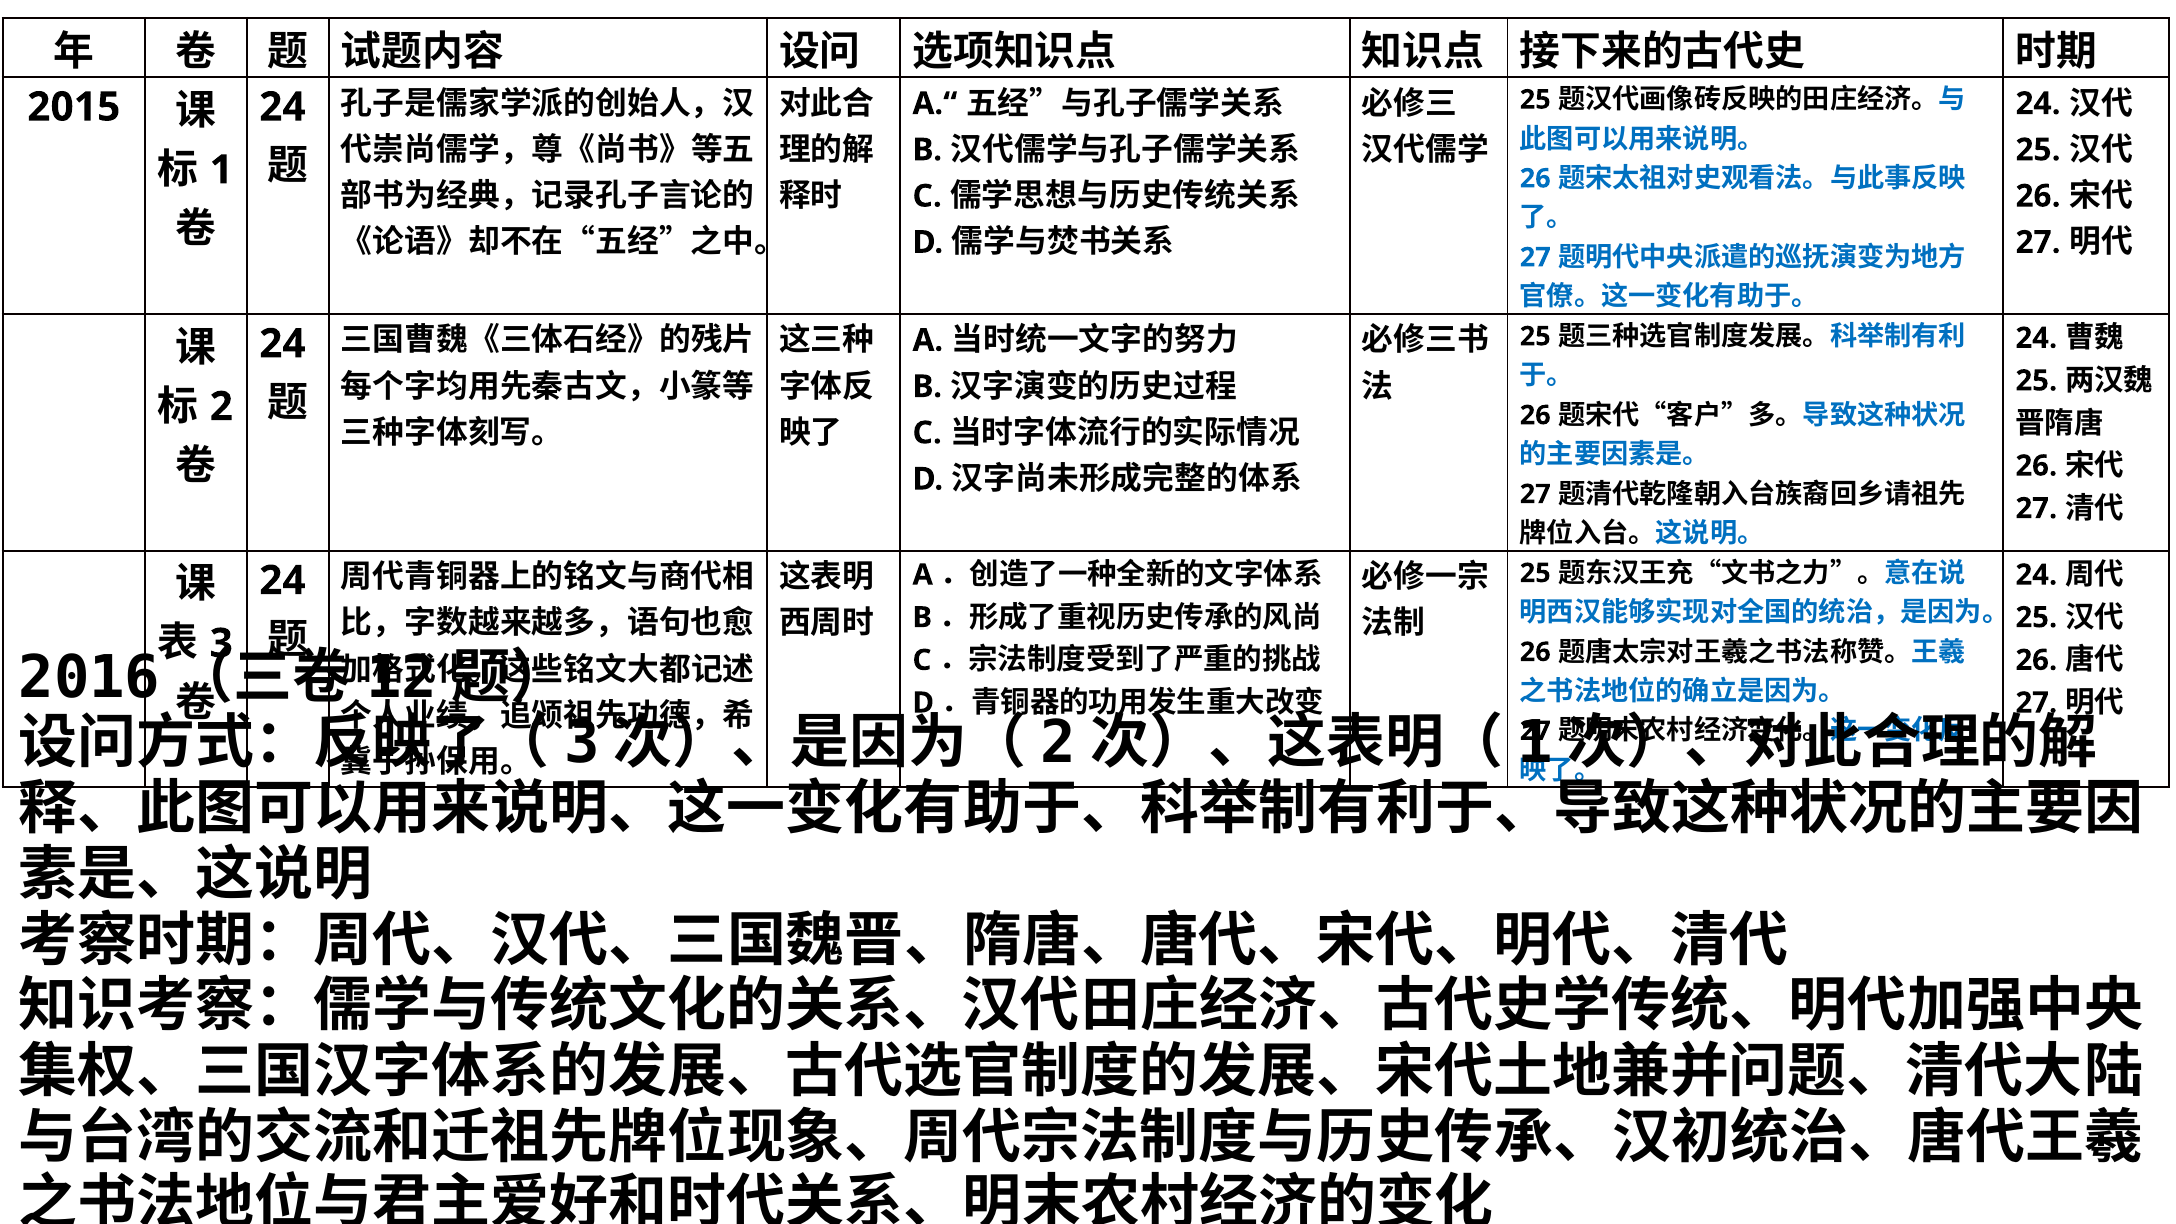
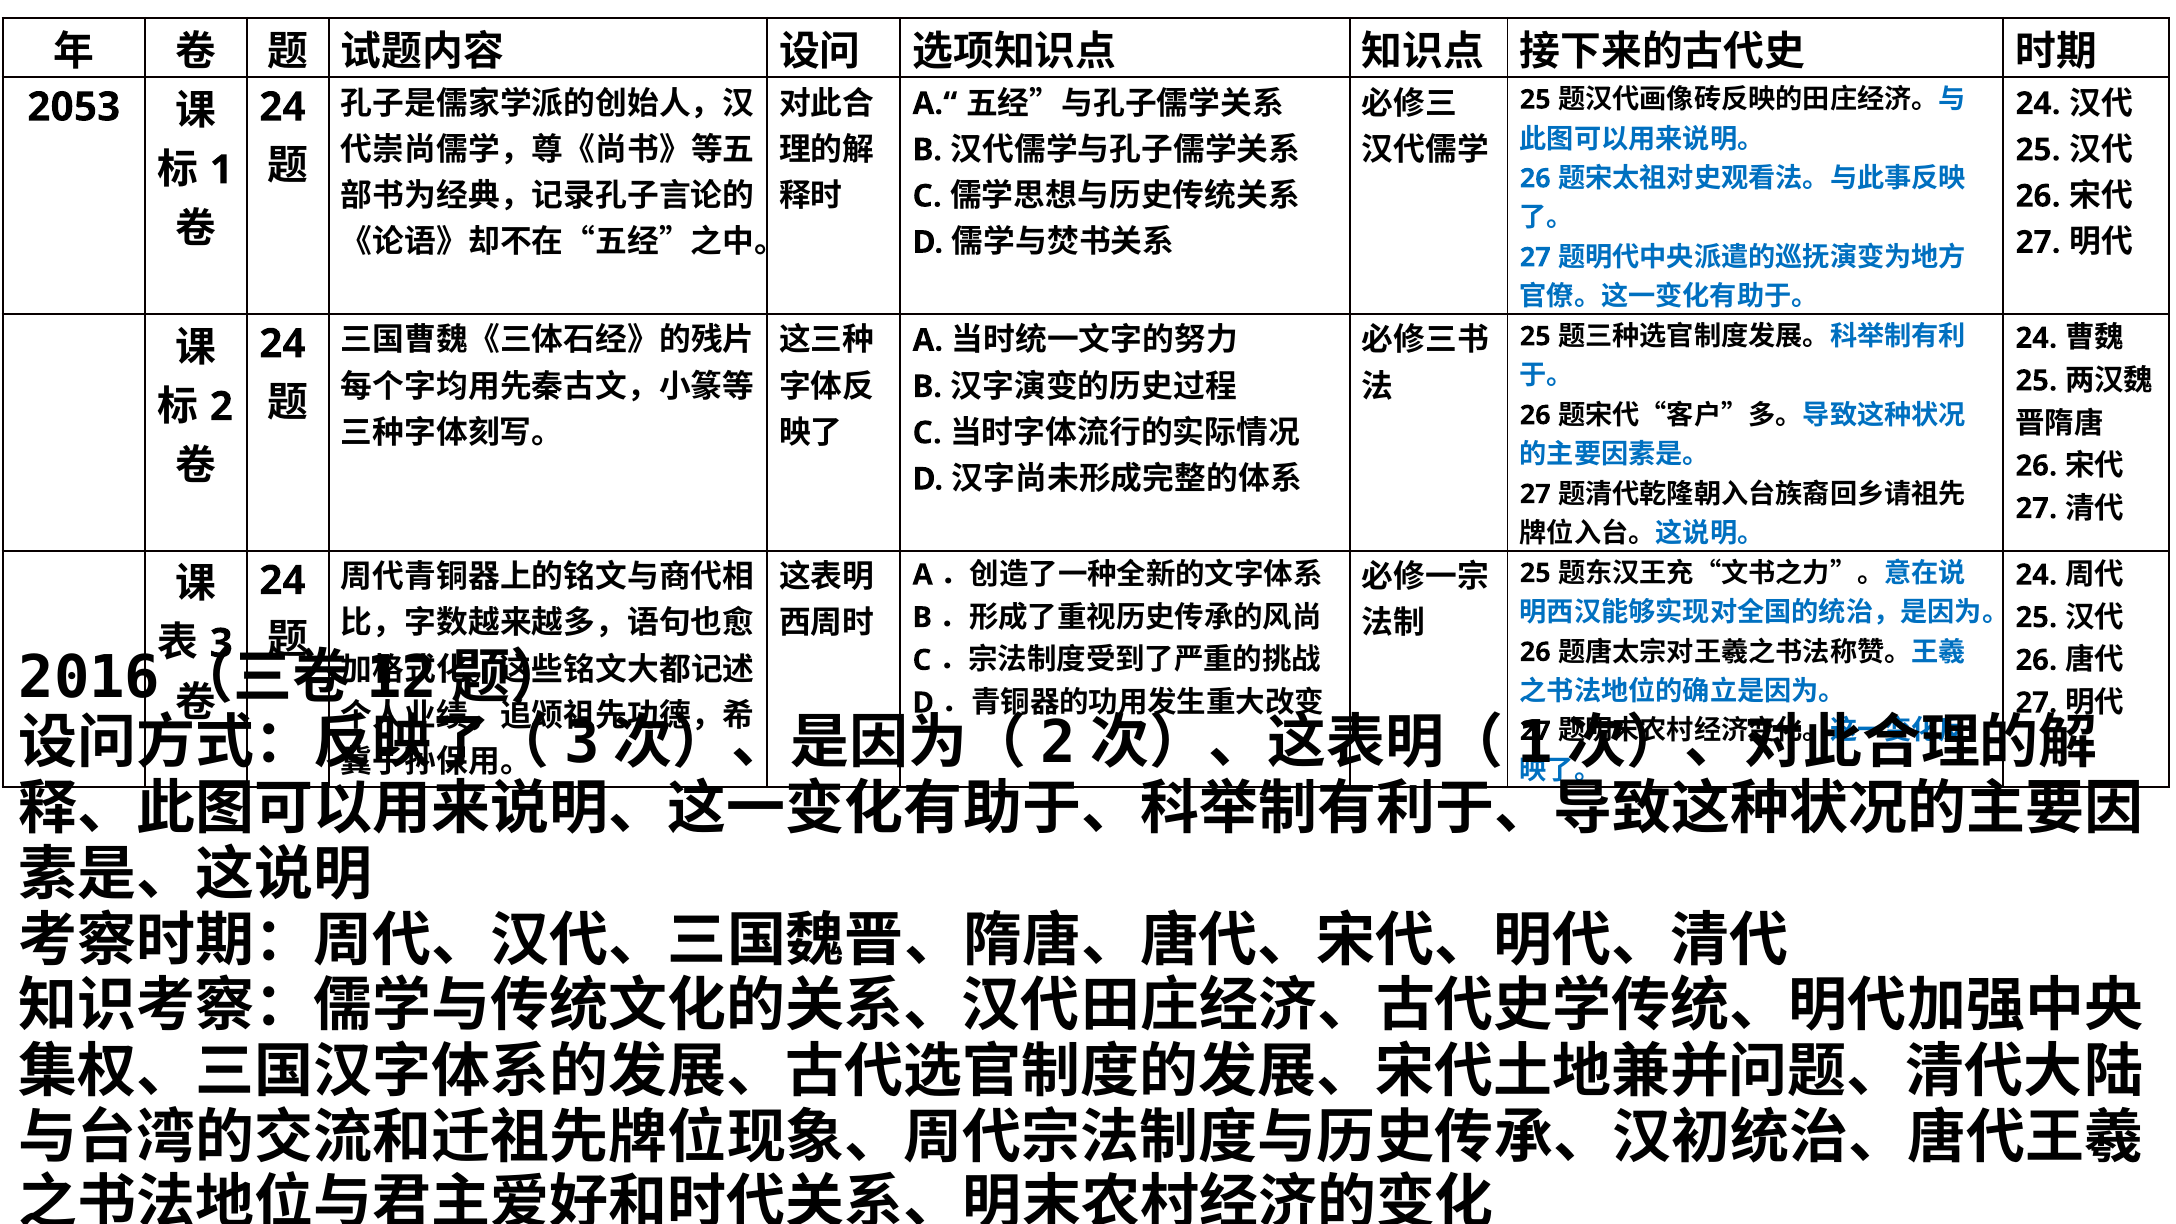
2015: 2015 -> 2053
